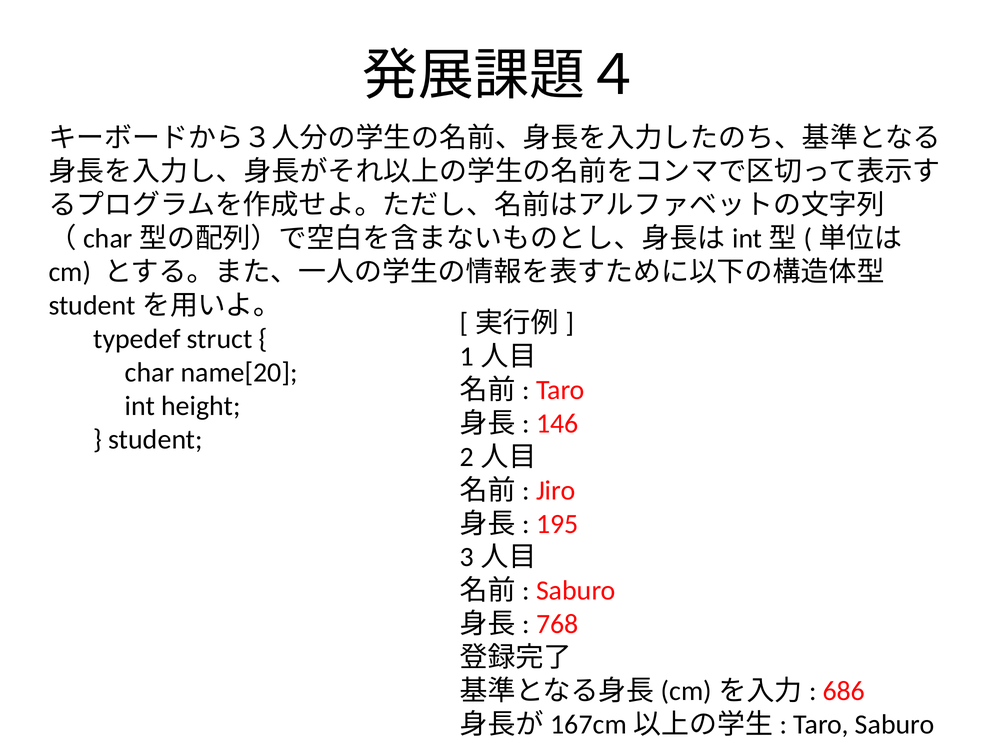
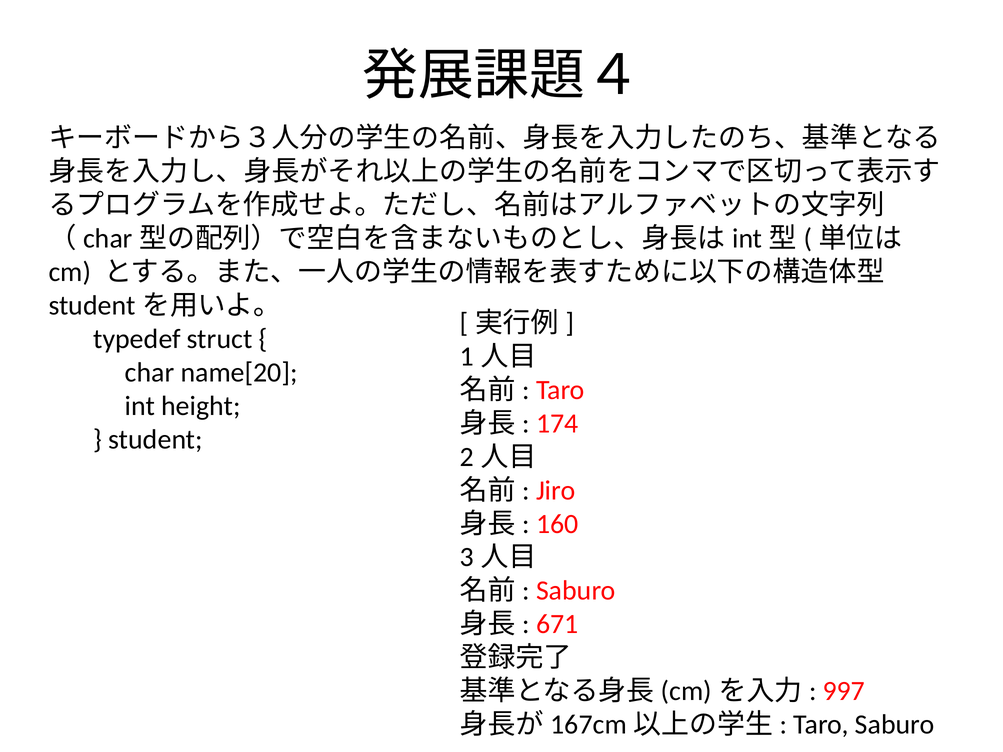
146: 146 -> 174
195: 195 -> 160
768: 768 -> 671
686: 686 -> 997
